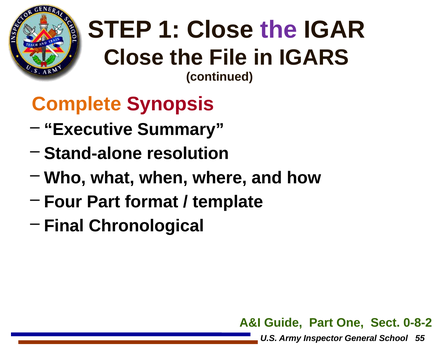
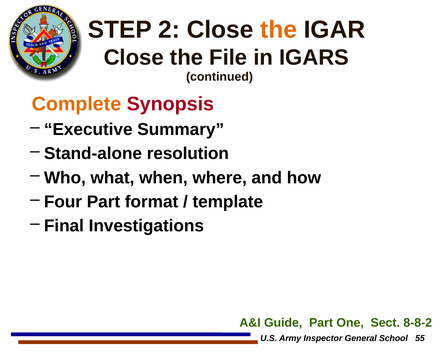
1: 1 -> 2
the at (279, 30) colour: purple -> orange
Chronological: Chronological -> Investigations
0-8-2: 0-8-2 -> 8-8-2
